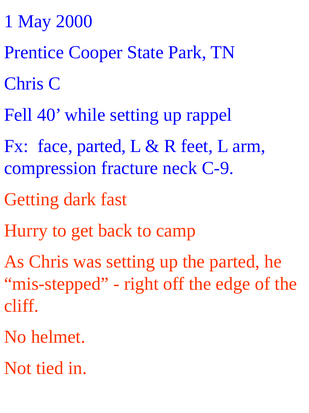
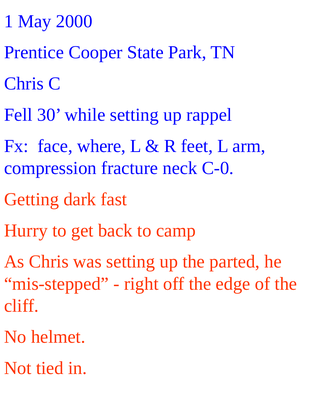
40: 40 -> 30
face parted: parted -> where
C-9: C-9 -> C-0
